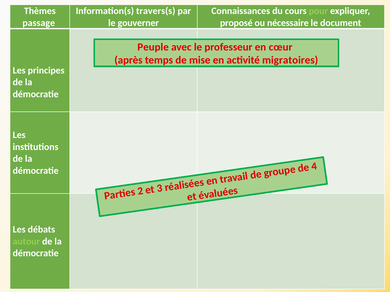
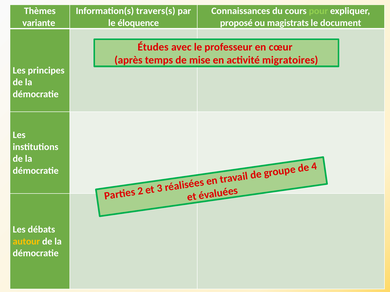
passage: passage -> variante
gouverner: gouverner -> éloquence
nécessaire: nécessaire -> magistrats
Peuple: Peuple -> Études
autour colour: light green -> yellow
